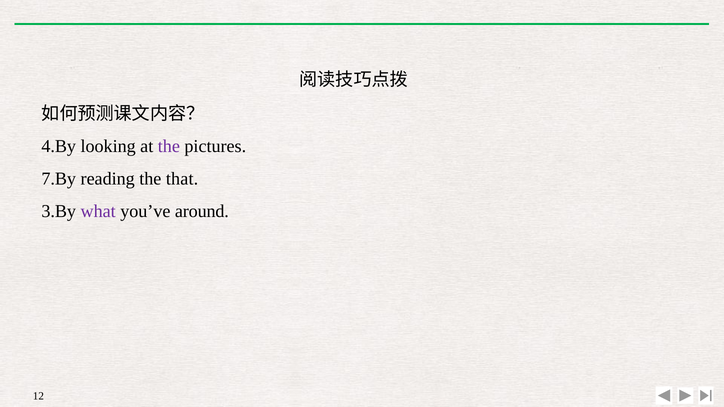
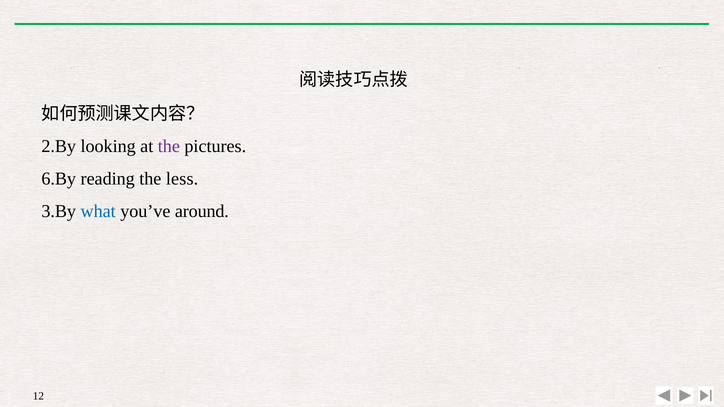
4.By: 4.By -> 2.By
7.By: 7.By -> 6.By
that: that -> less
what colour: purple -> blue
